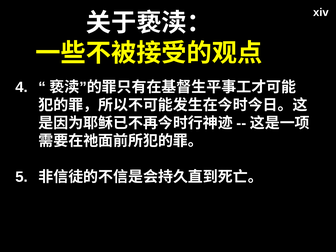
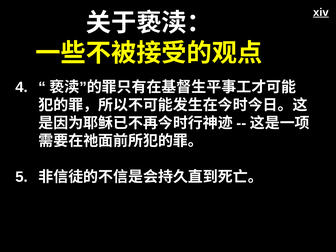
xiv underline: none -> present
